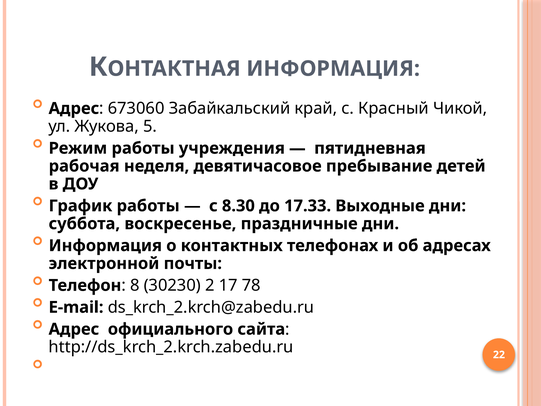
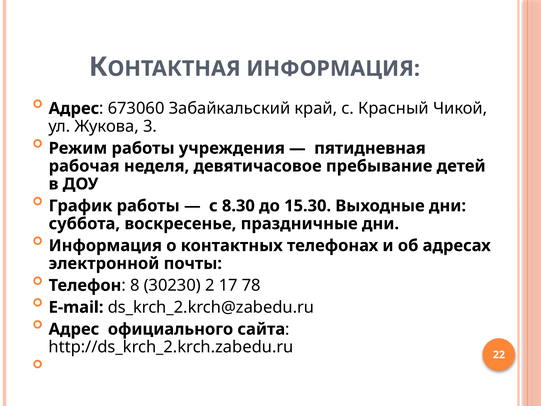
5: 5 -> 3
17.33: 17.33 -> 15.30
